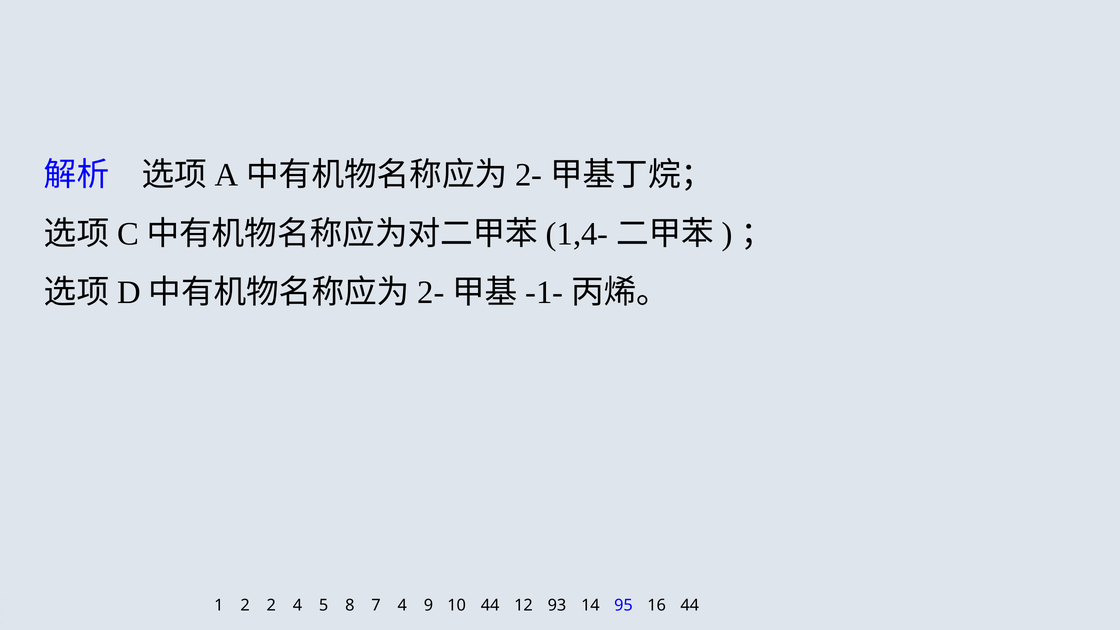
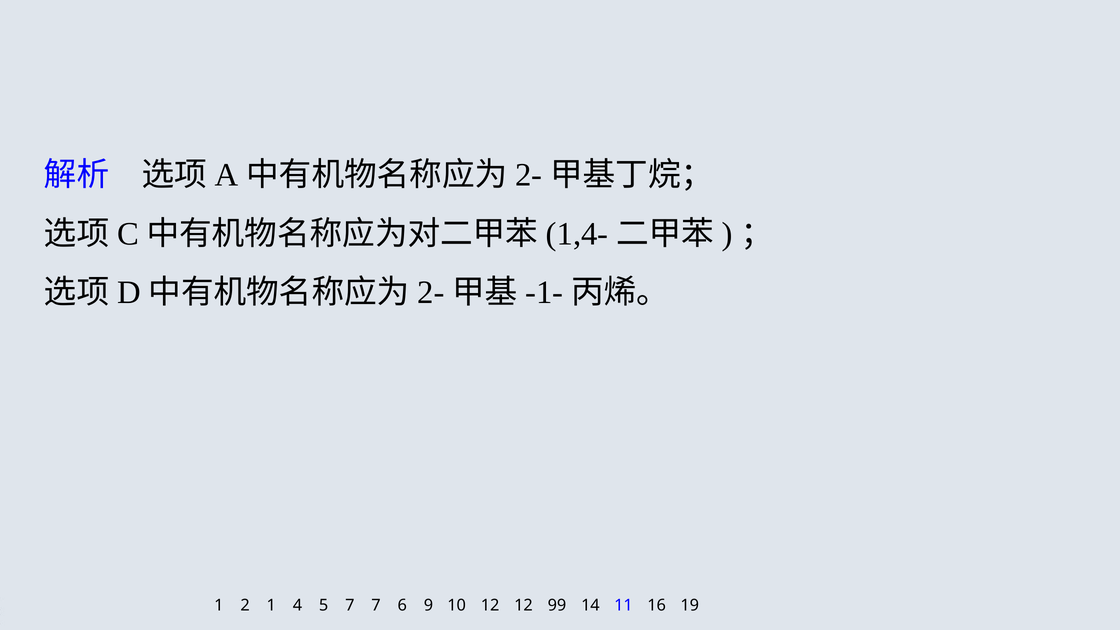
2 2: 2 -> 1
5 8: 8 -> 7
7 4: 4 -> 6
10 44: 44 -> 12
93: 93 -> 99
95: 95 -> 11
16 44: 44 -> 19
